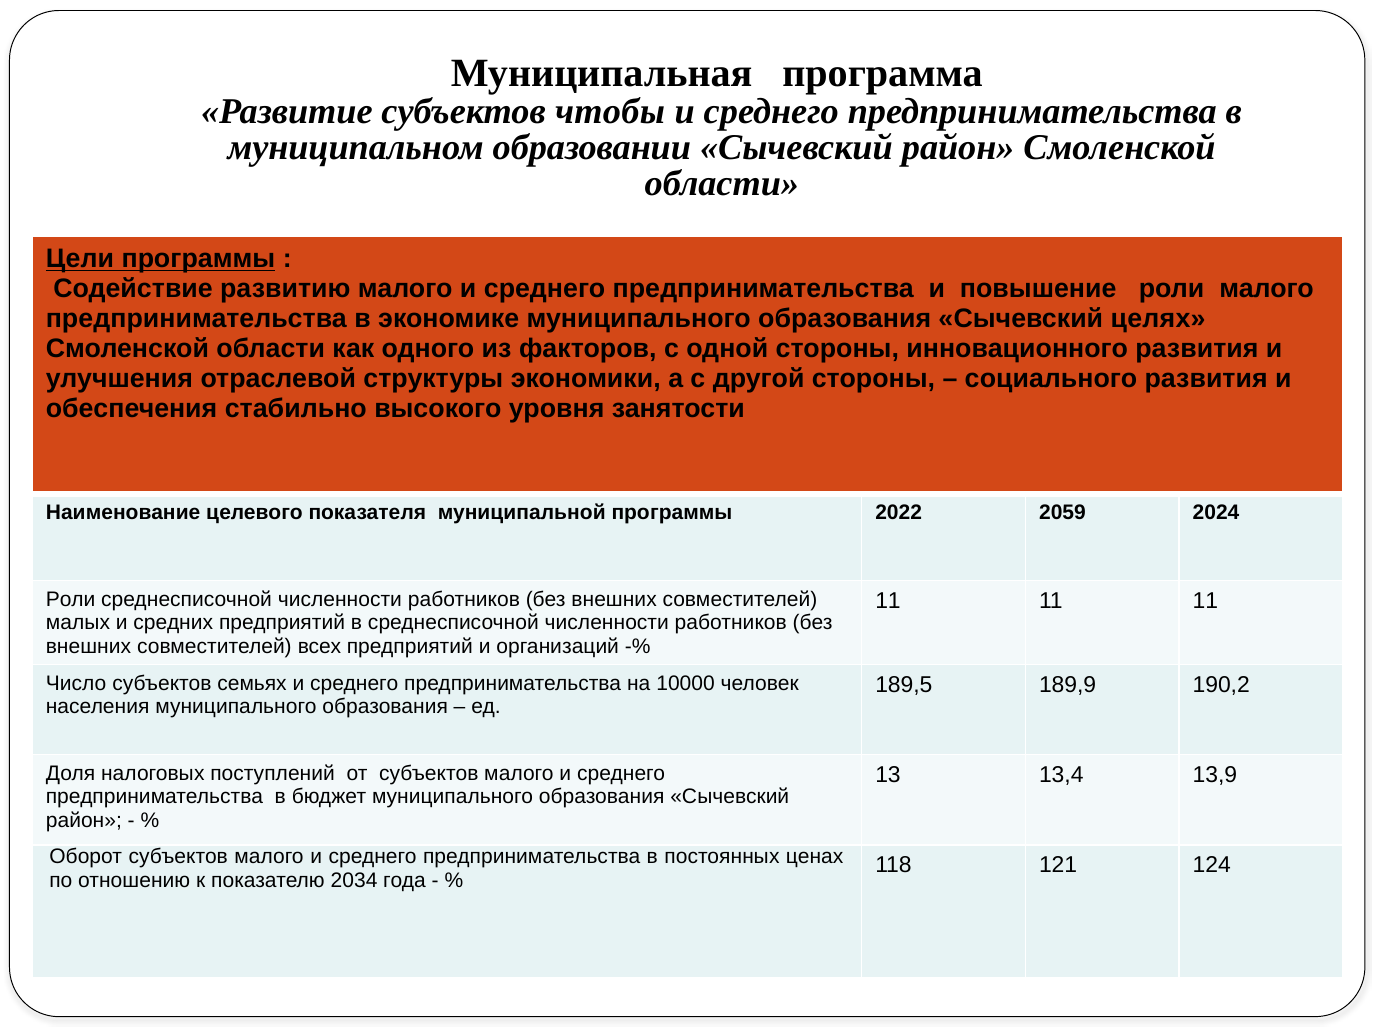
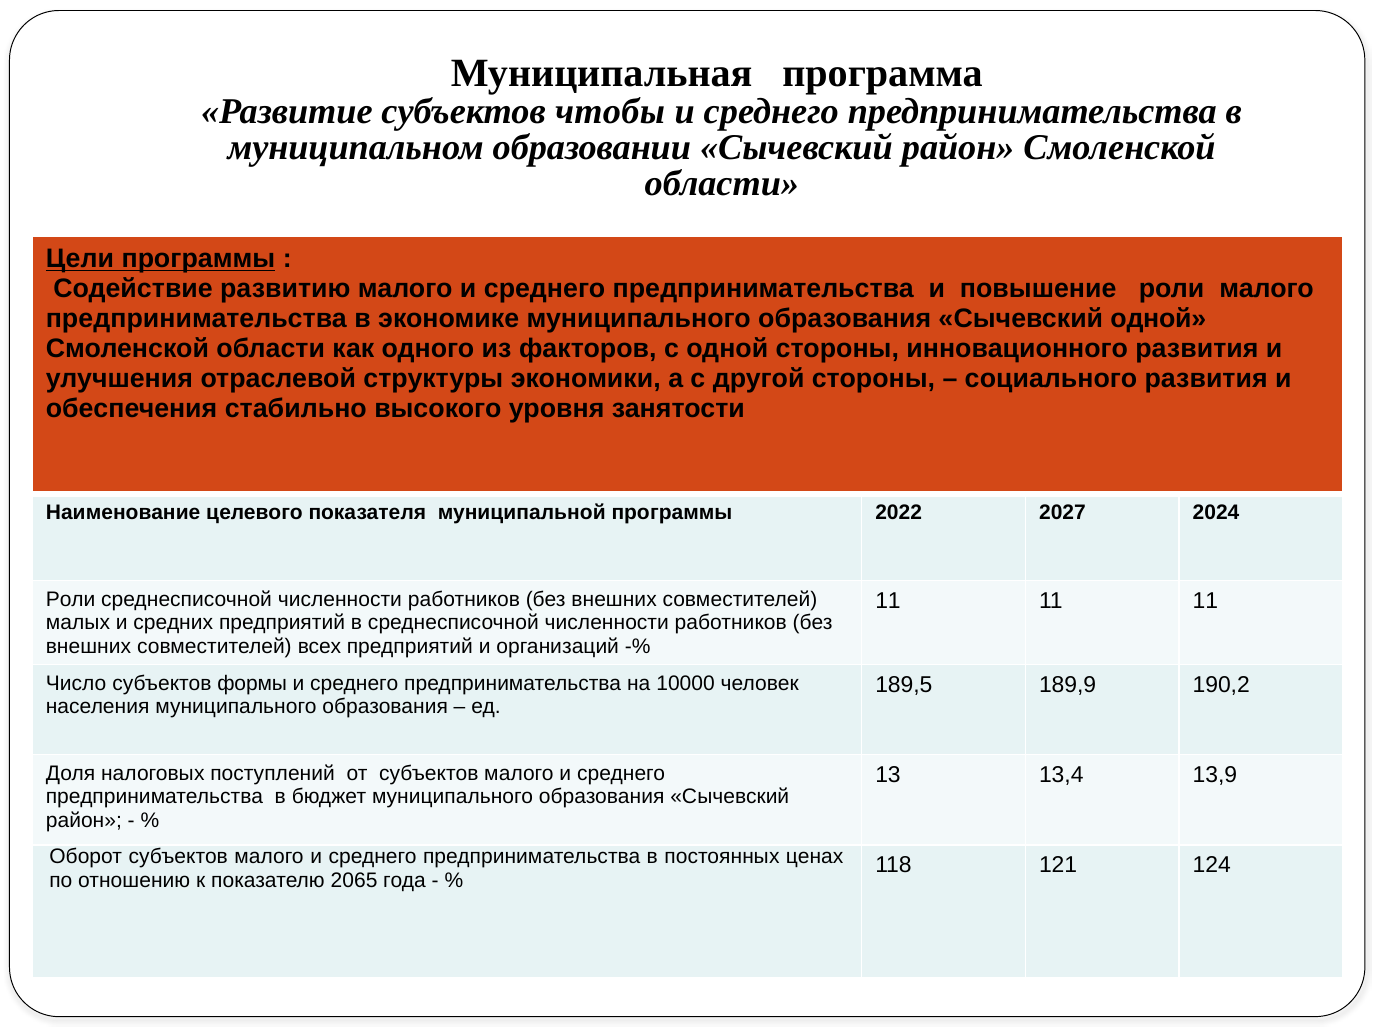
Сычевский целях: целях -> одной
2059: 2059 -> 2027
семьях: семьях -> формы
2034: 2034 -> 2065
